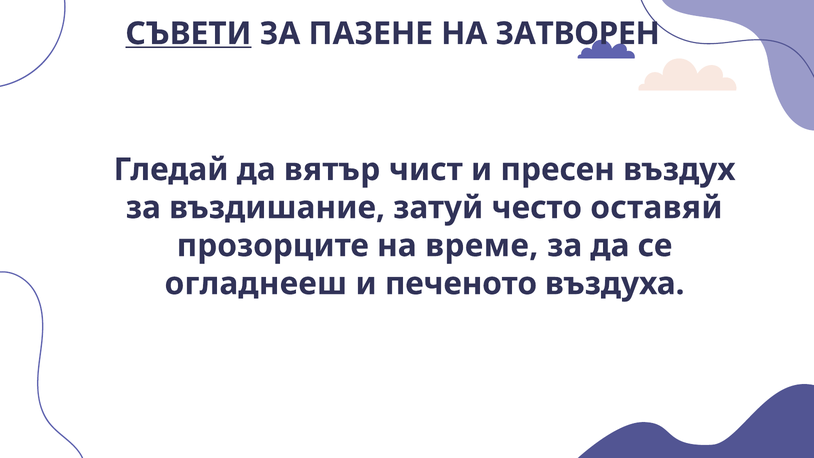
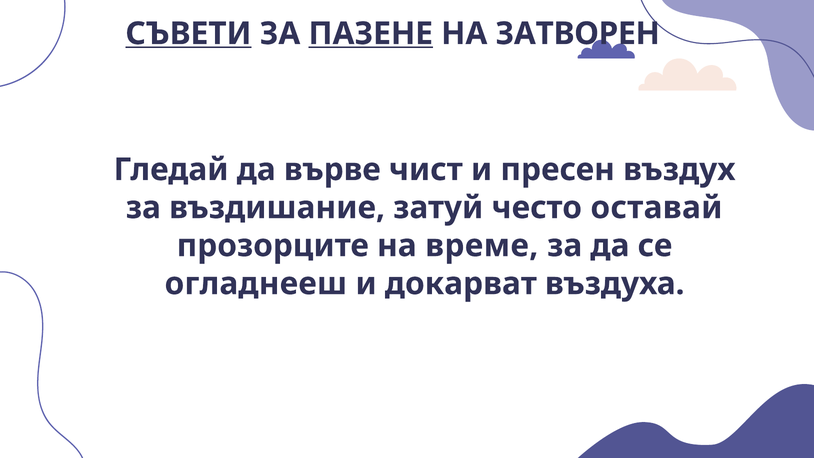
ПАЗЕНЕ underline: none -> present
вятър: вятър -> върве
оставяй: оставяй -> оставай
печеното: печеното -> докарват
